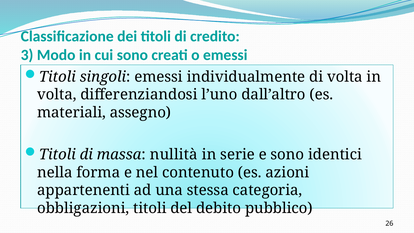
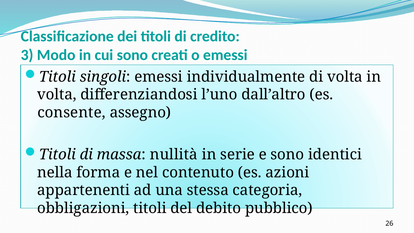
materiali: materiali -> consente
